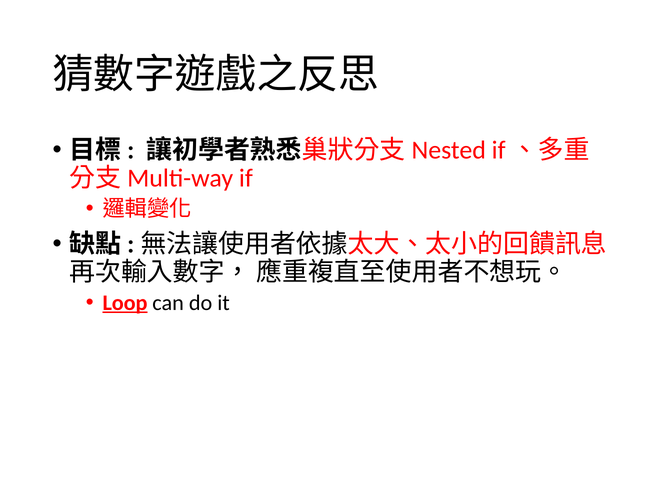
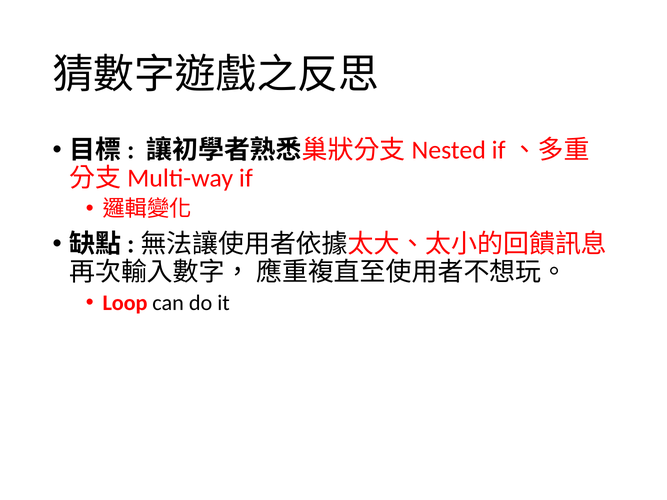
Loop underline: present -> none
